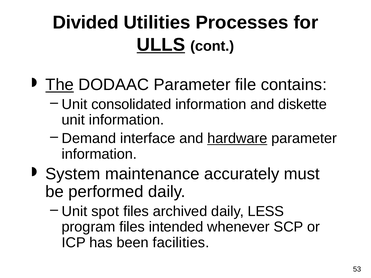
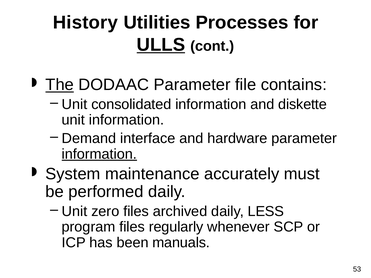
Divided: Divided -> History
hardware underline: present -> none
information at (99, 154) underline: none -> present
spot: spot -> zero
intended: intended -> regularly
facilities: facilities -> manuals
